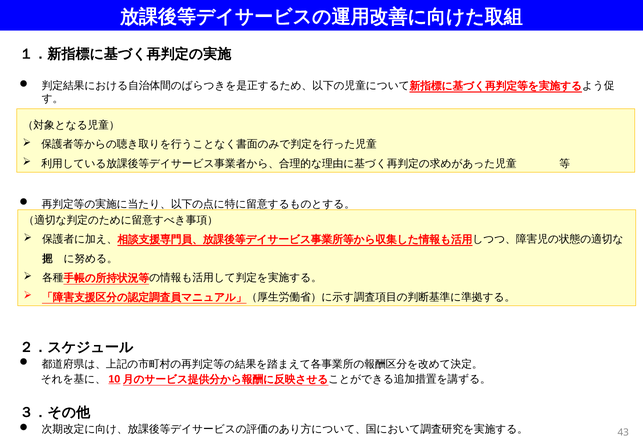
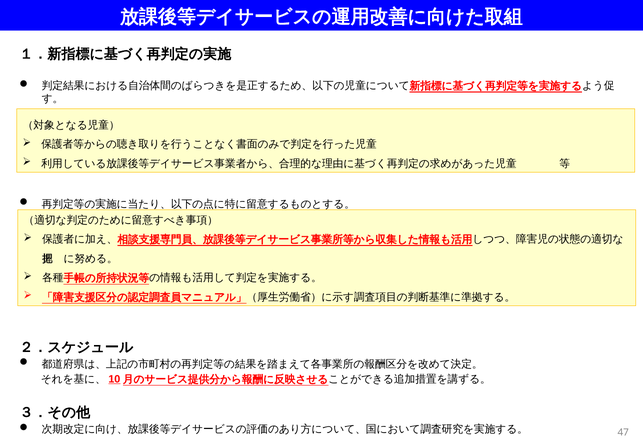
43: 43 -> 47
